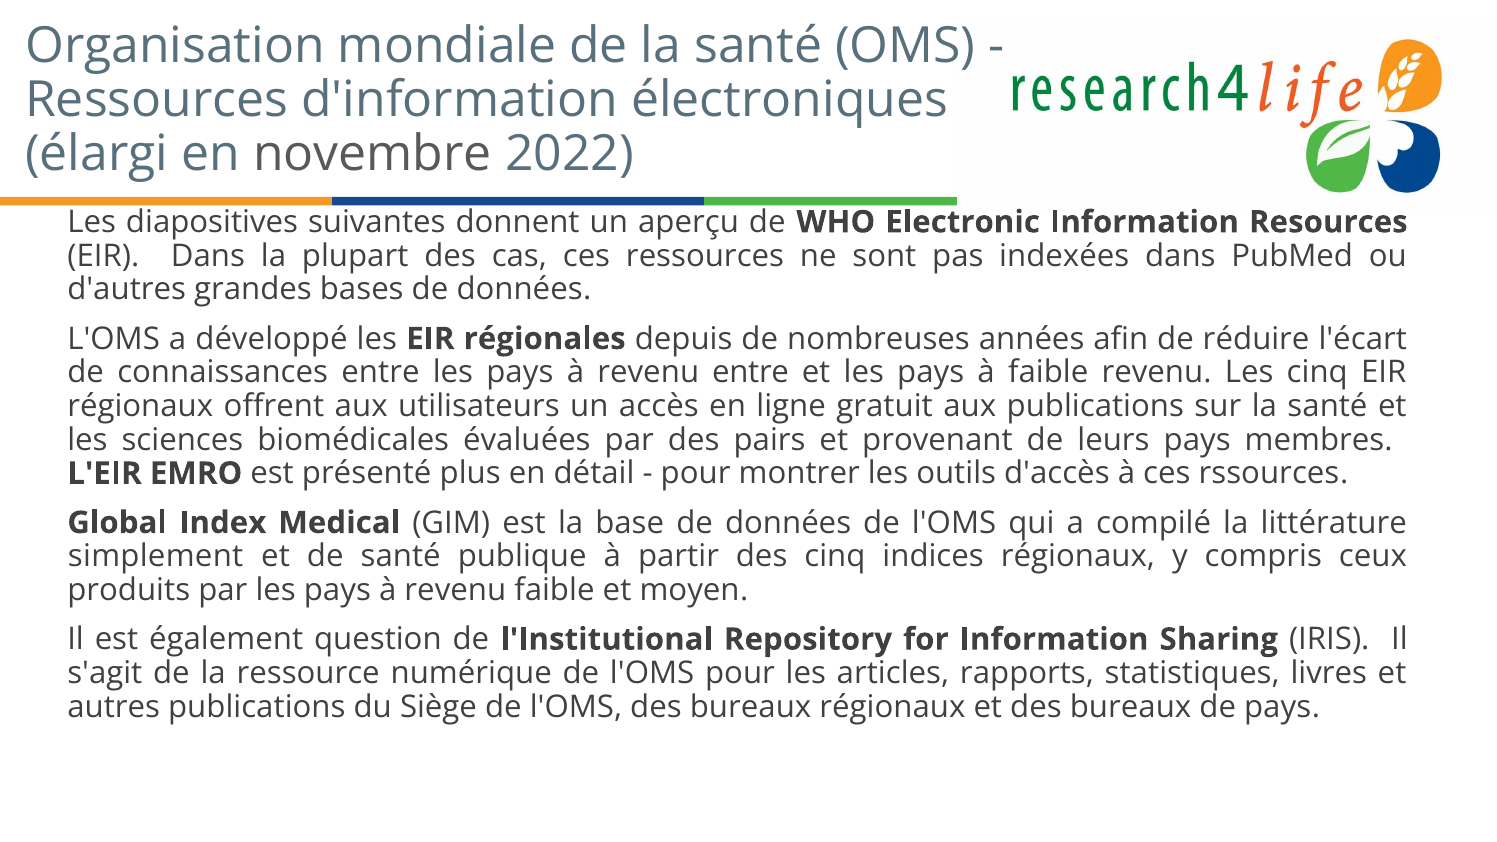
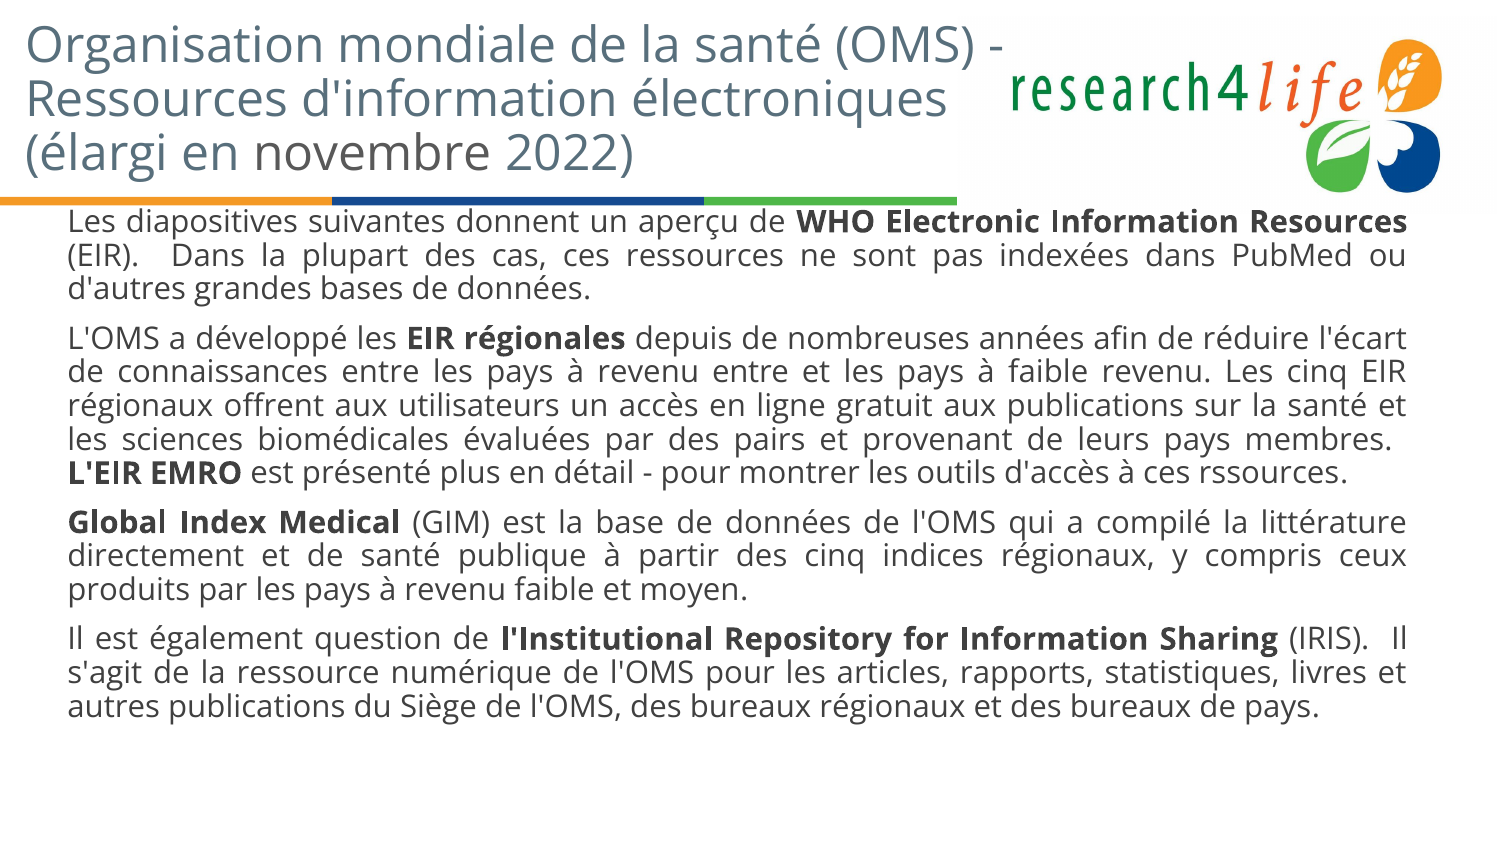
simplement: simplement -> directement
